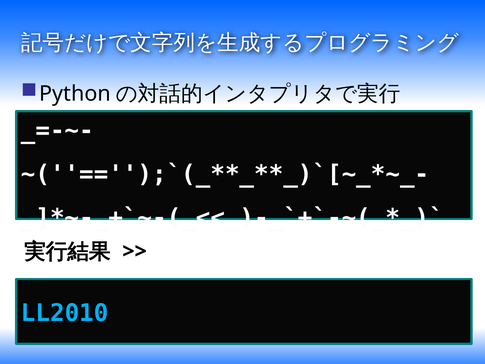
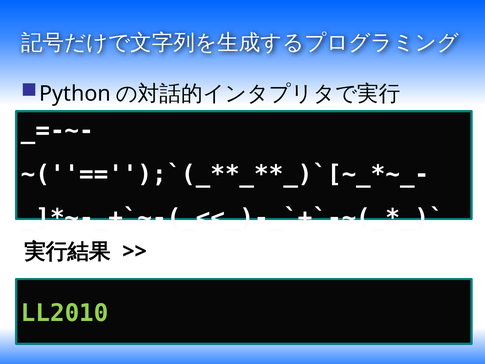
LL2010 colour: light blue -> light green
